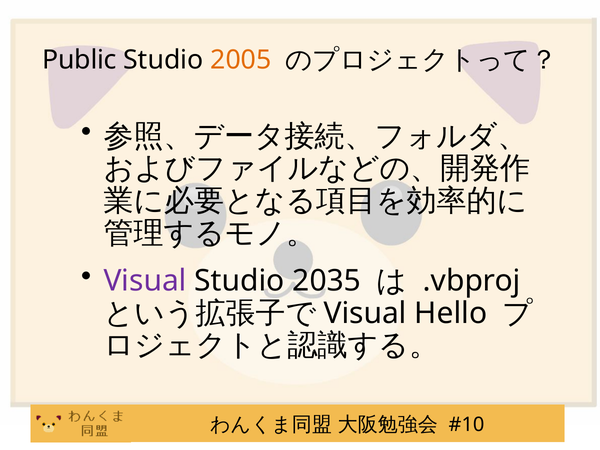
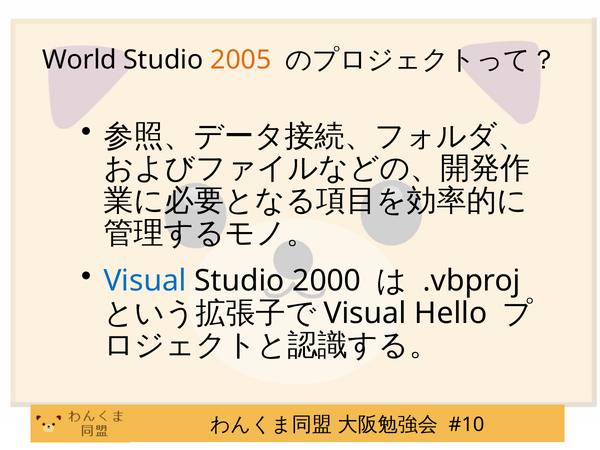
Public: Public -> World
Visual at (145, 281) colour: purple -> blue
2035: 2035 -> 2000
